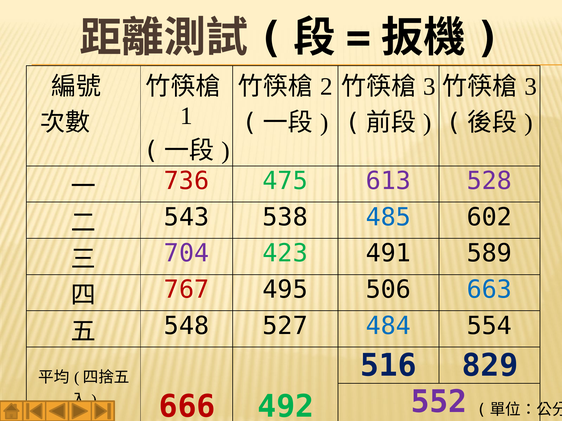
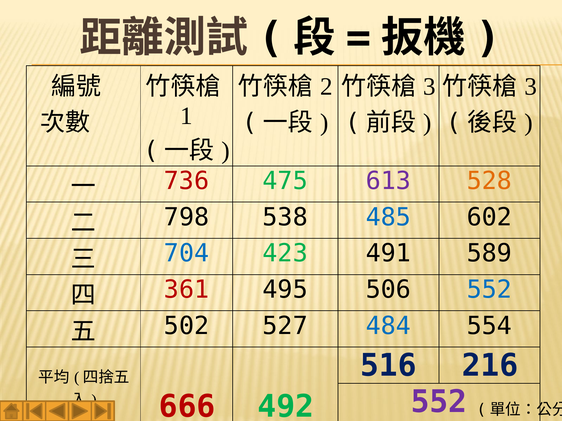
528 colour: purple -> orange
543: 543 -> 798
704 colour: purple -> blue
767: 767 -> 361
506 663: 663 -> 552
548: 548 -> 502
829: 829 -> 216
